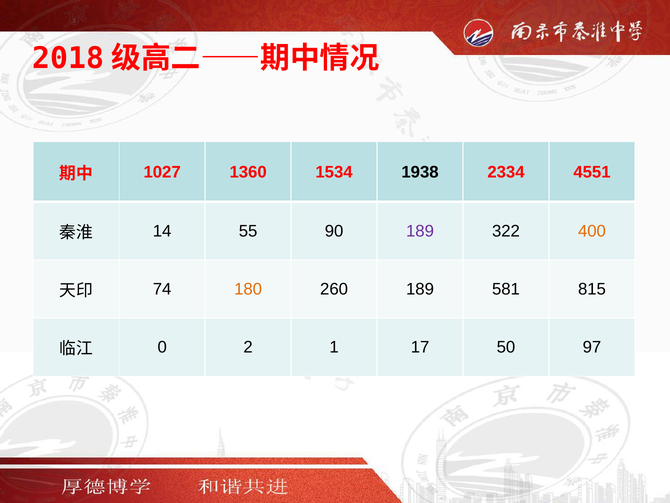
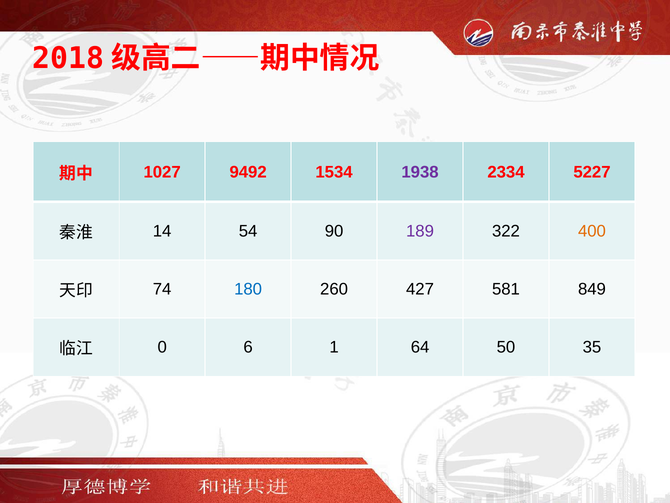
1360: 1360 -> 9492
1938 colour: black -> purple
4551: 4551 -> 5227
55: 55 -> 54
180 colour: orange -> blue
260 189: 189 -> 427
815: 815 -> 849
2: 2 -> 6
17: 17 -> 64
97: 97 -> 35
